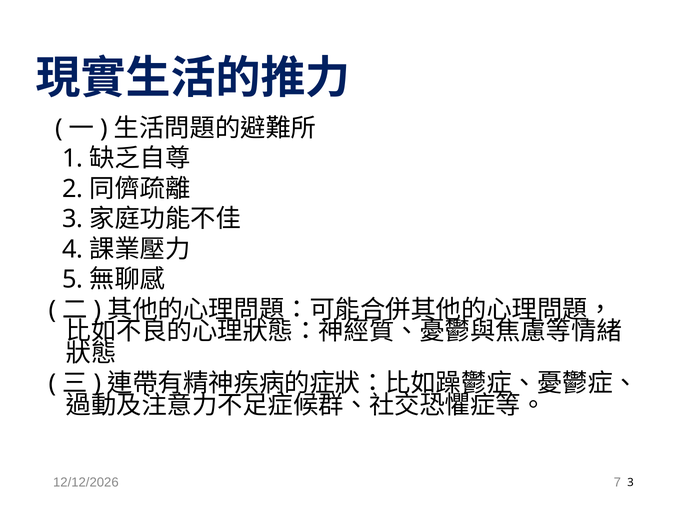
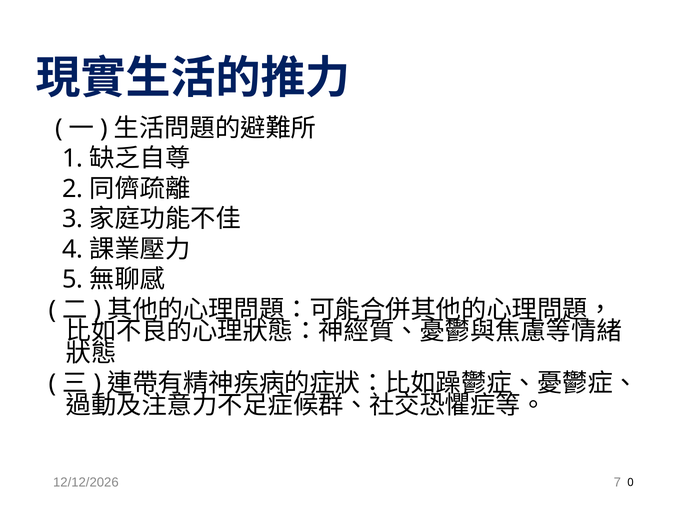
7 3: 3 -> 0
